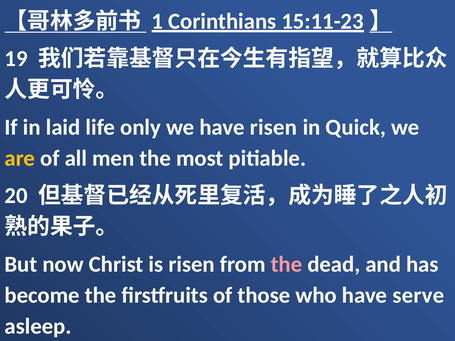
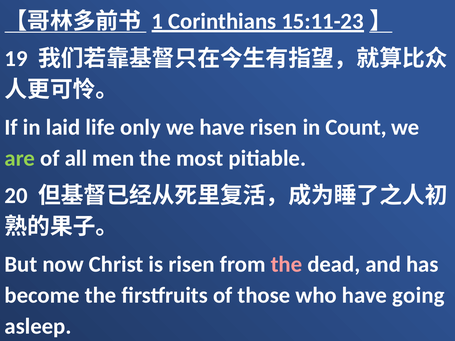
Quick: Quick -> Count
are colour: yellow -> light green
serve: serve -> going
